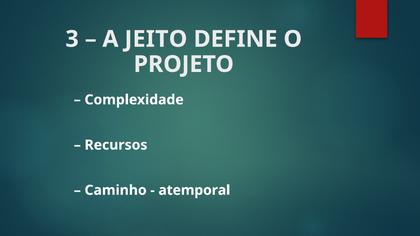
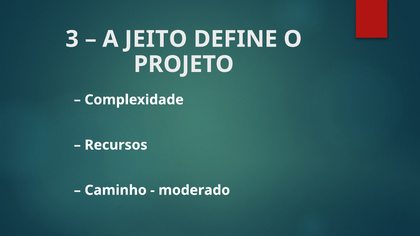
atemporal: atemporal -> moderado
